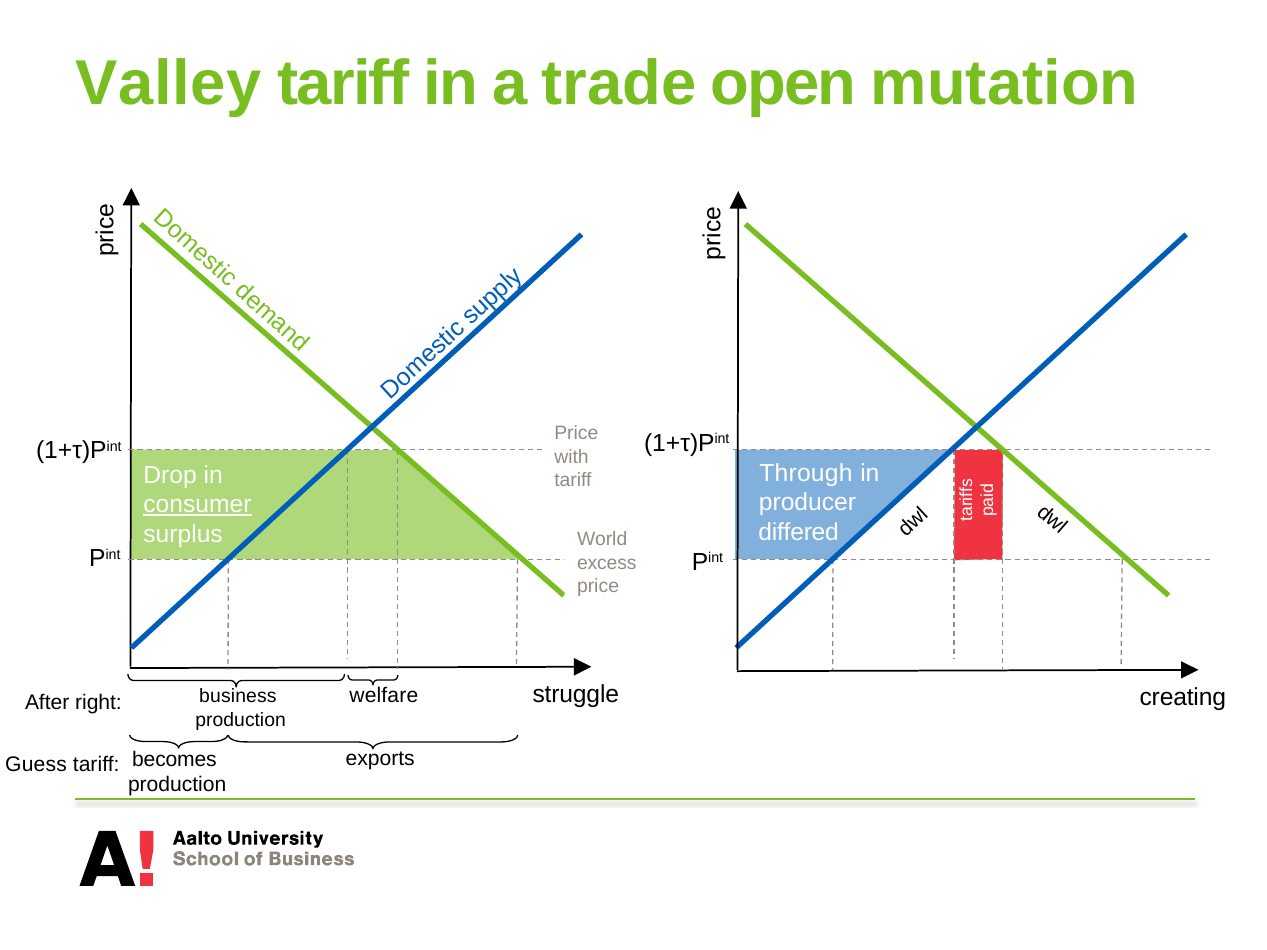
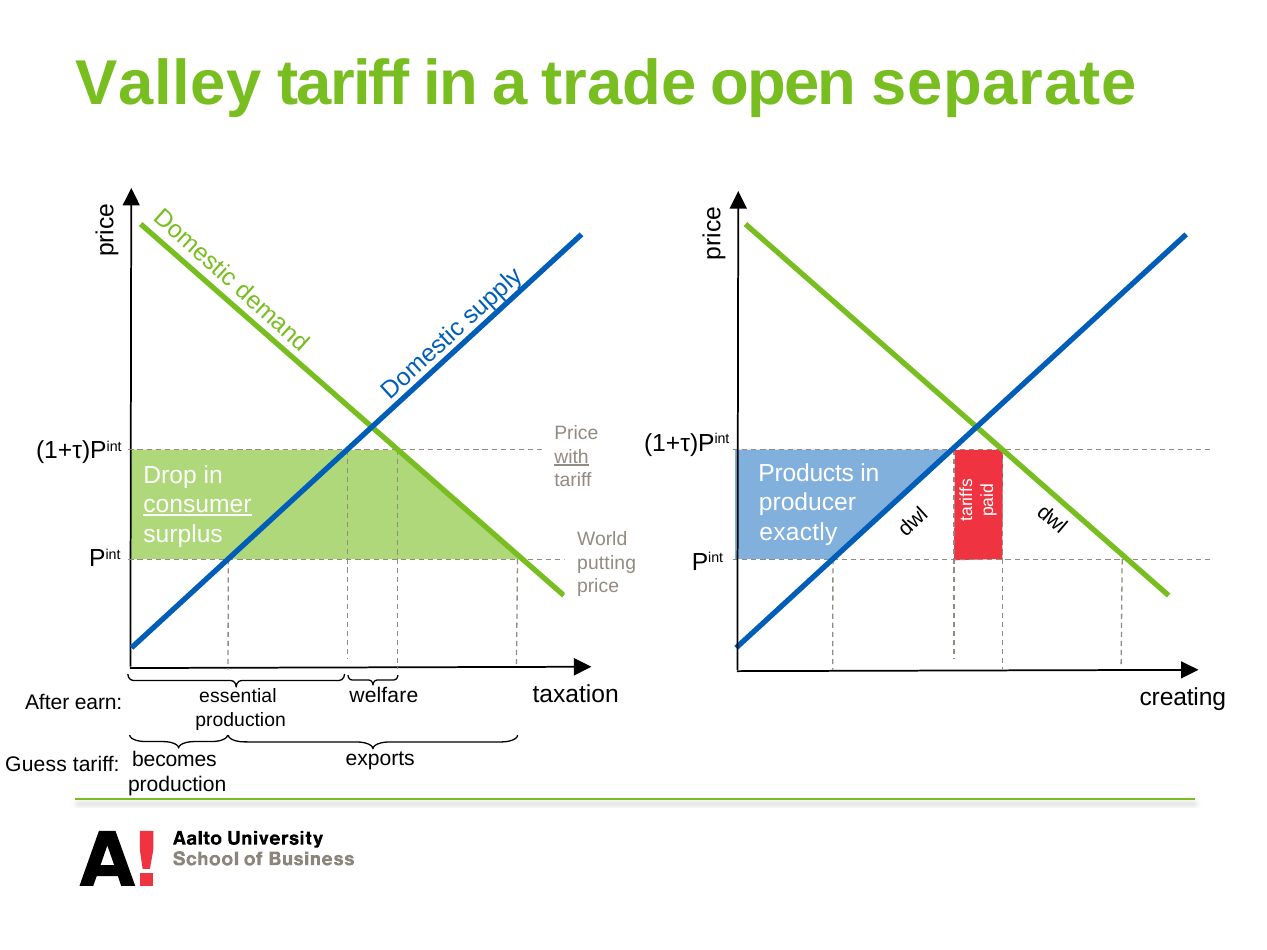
mutation: mutation -> separate
with underline: none -> present
Through: Through -> Products
differed: differed -> exactly
excess: excess -> putting
struggle: struggle -> taxation
business: business -> essential
right: right -> earn
